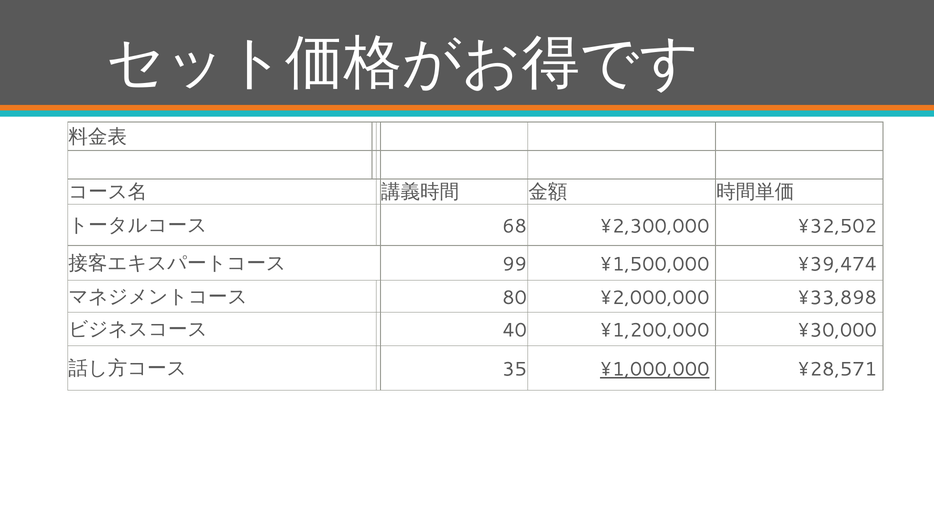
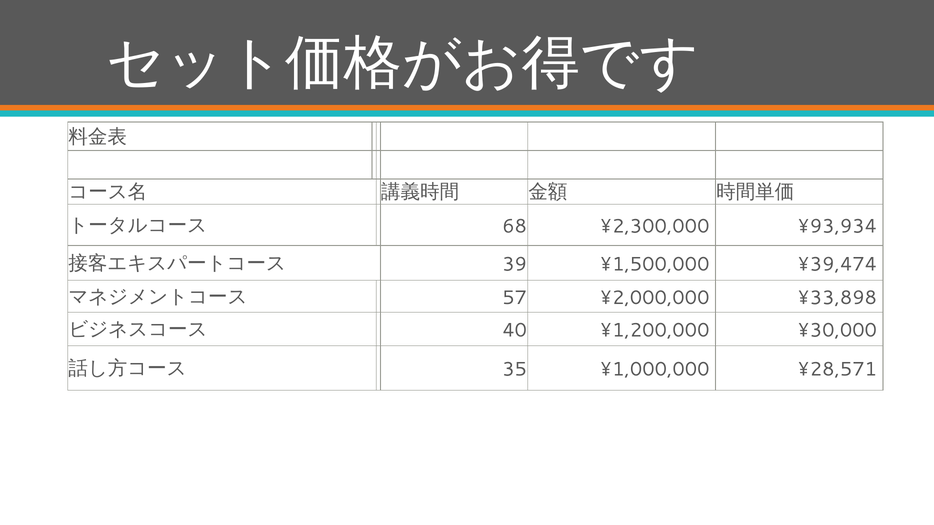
¥32,502: ¥32,502 -> ¥93,934
99: 99 -> 39
80: 80 -> 57
¥1,000,000 underline: present -> none
